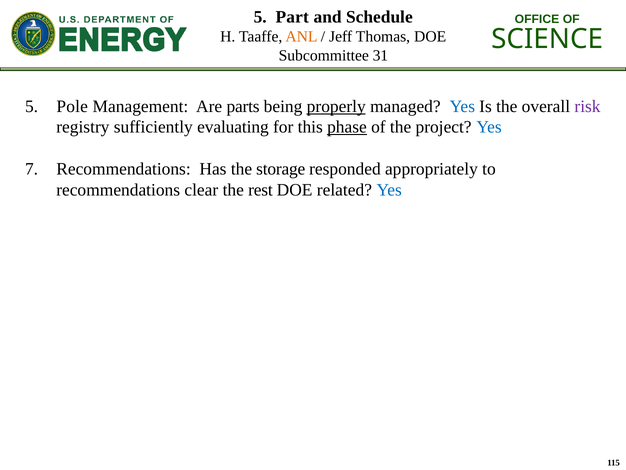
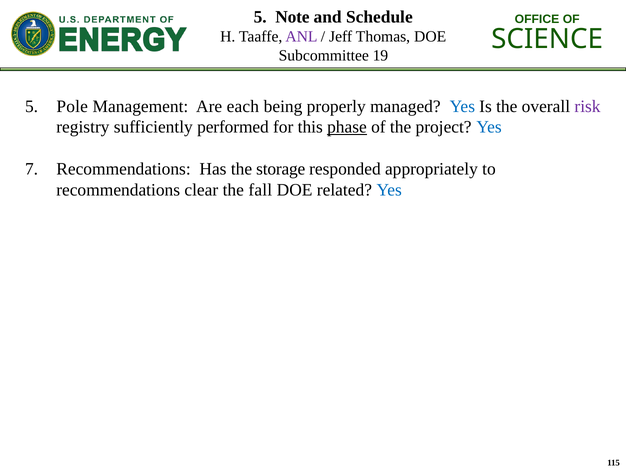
Part: Part -> Note
ANL colour: orange -> purple
31: 31 -> 19
parts: parts -> each
properly underline: present -> none
evaluating: evaluating -> performed
rest: rest -> fall
